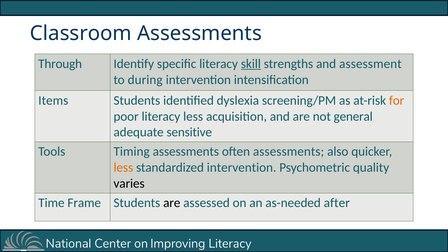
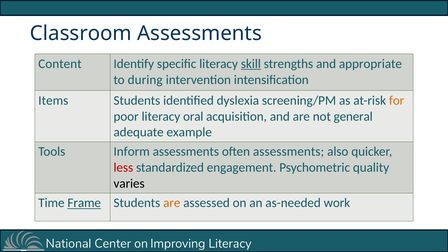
Through: Through -> Content
assessment: assessment -> appropriate
literacy less: less -> oral
sensitive: sensitive -> example
Timing: Timing -> Inform
less at (123, 168) colour: orange -> red
standardized intervention: intervention -> engagement
Frame underline: none -> present
are at (172, 203) colour: black -> orange
after: after -> work
